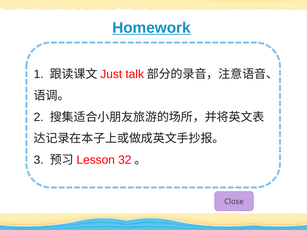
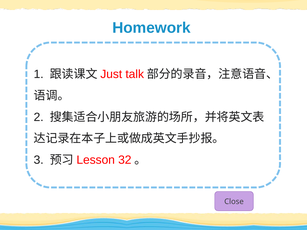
Homework underline: present -> none
